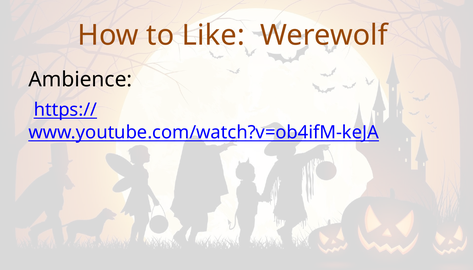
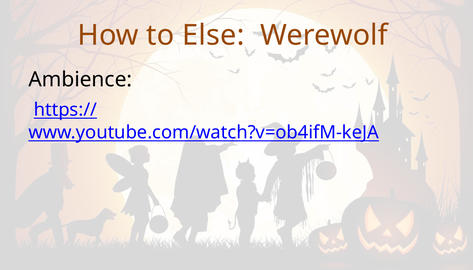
Like: Like -> Else
